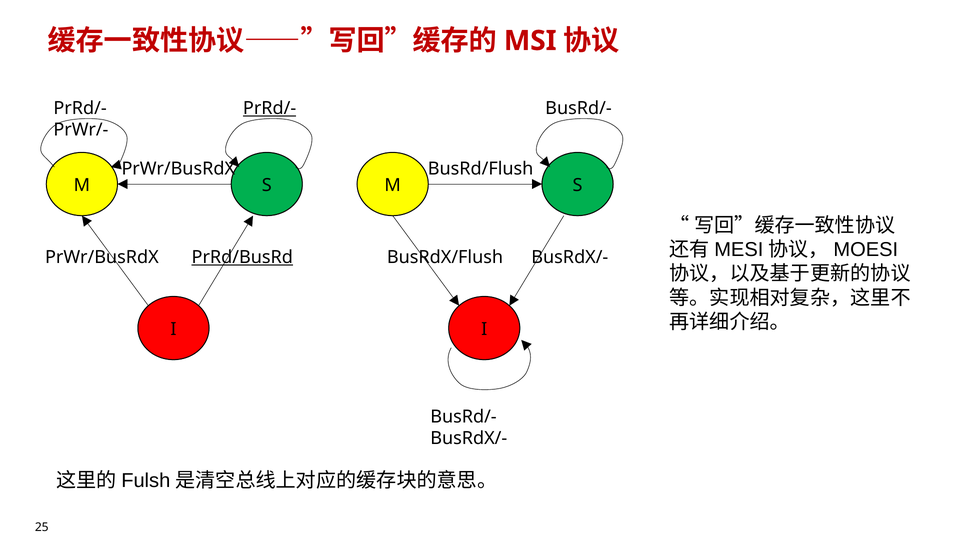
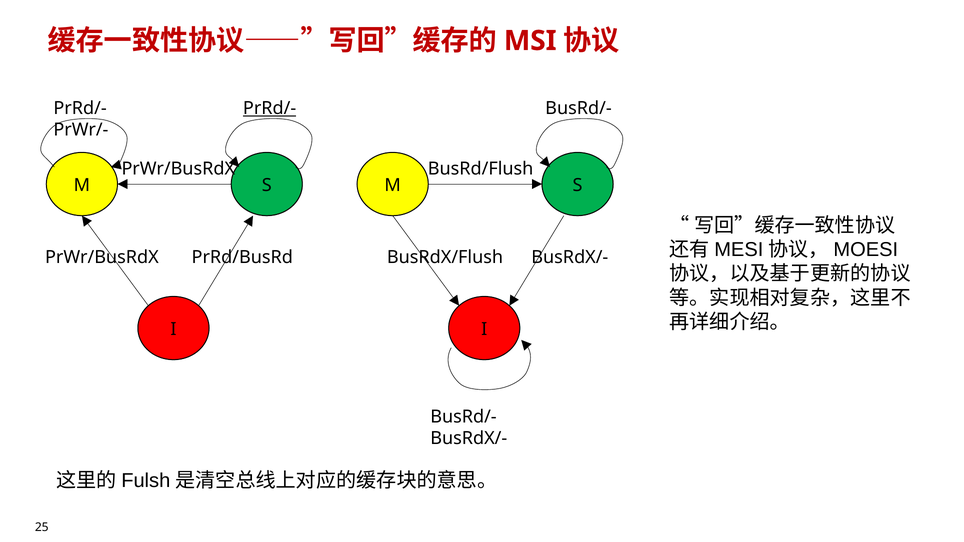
PrRd/BusRd underline: present -> none
